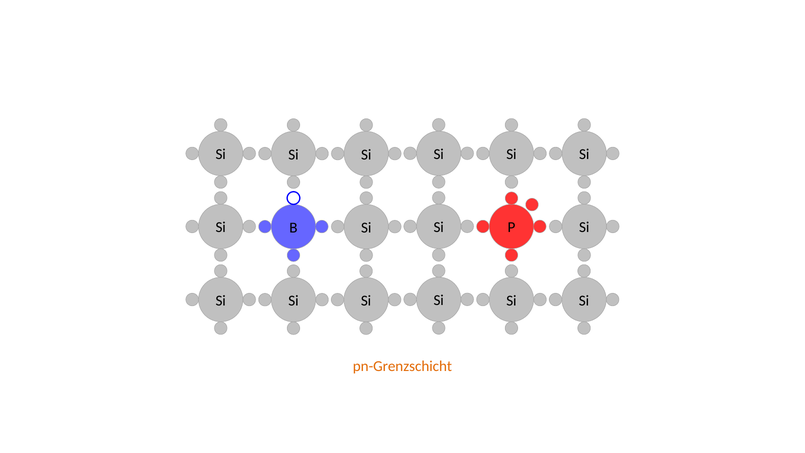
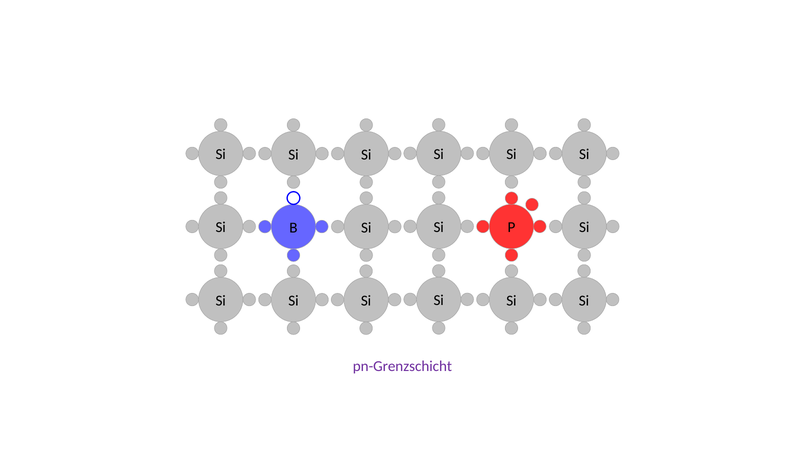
pn-Grenzschicht colour: orange -> purple
